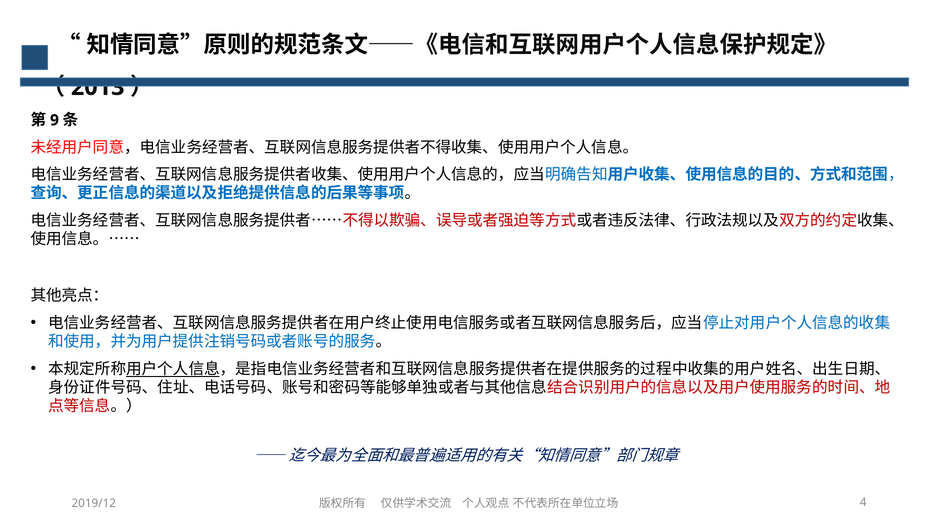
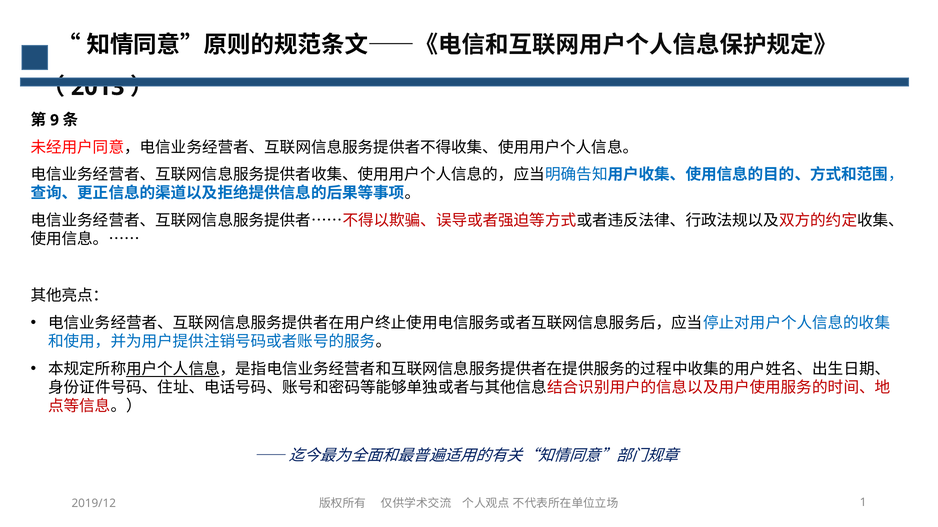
4: 4 -> 1
